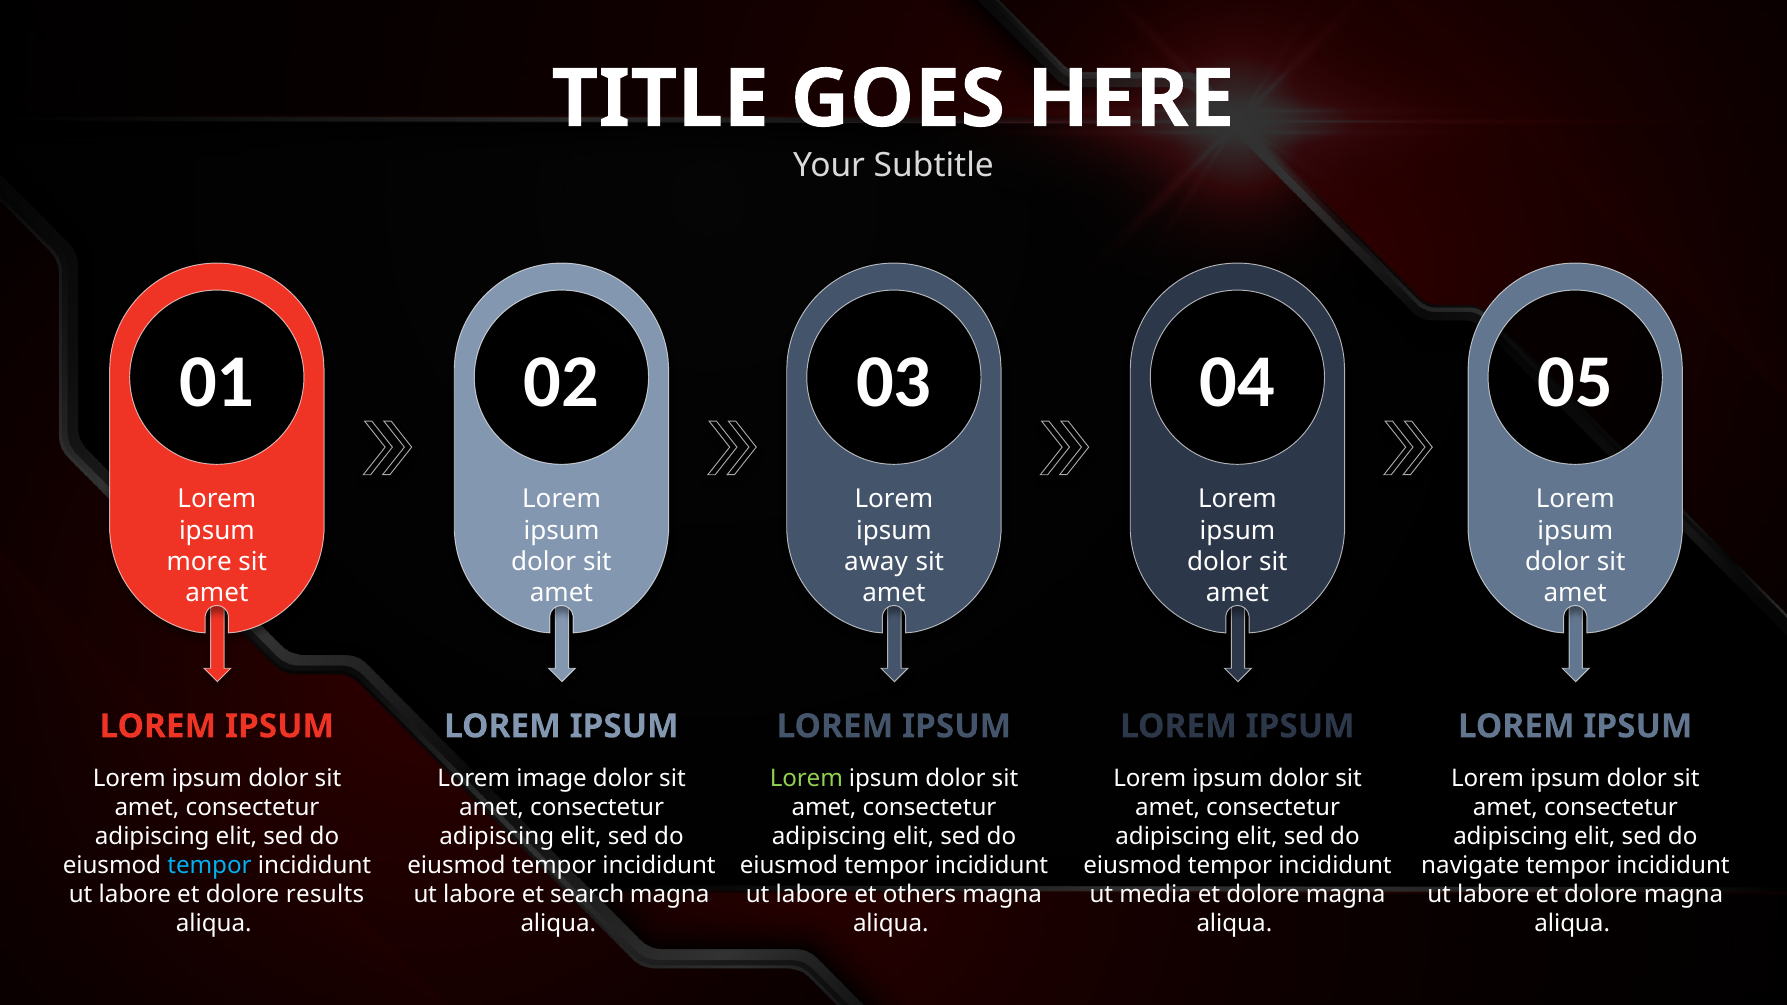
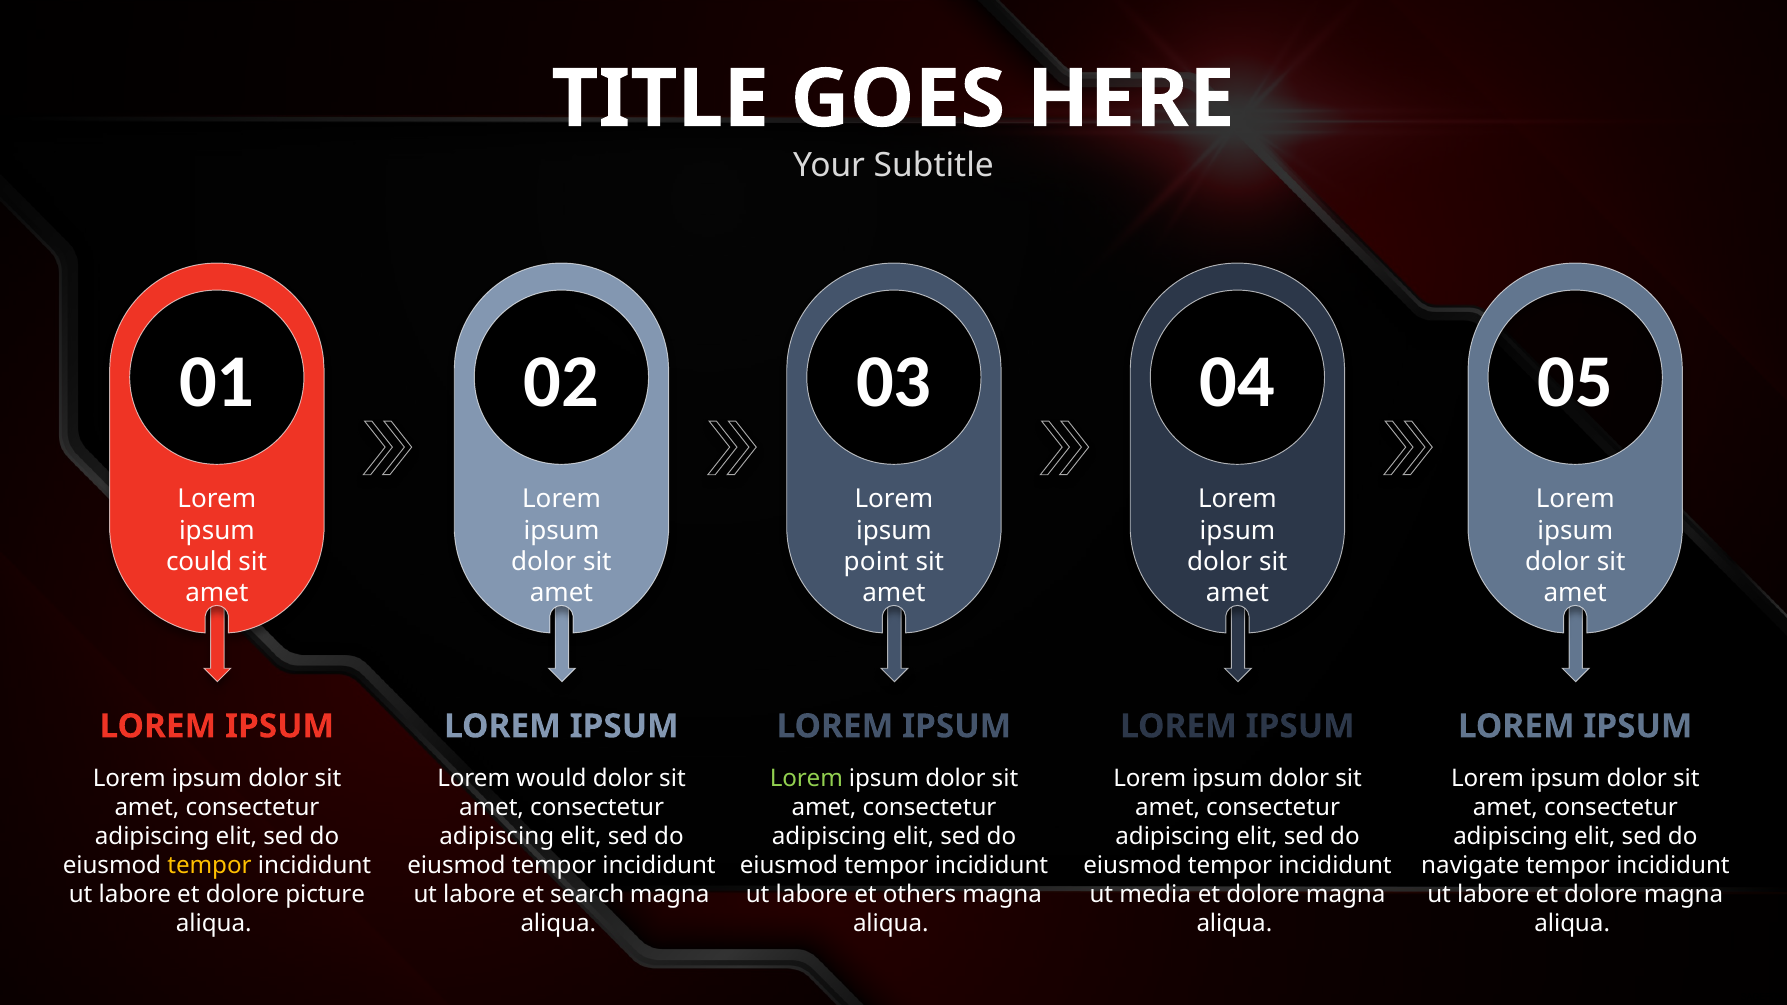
more: more -> could
away: away -> point
image: image -> would
tempor at (210, 865) colour: light blue -> yellow
results: results -> picture
